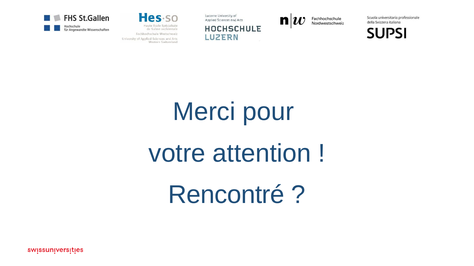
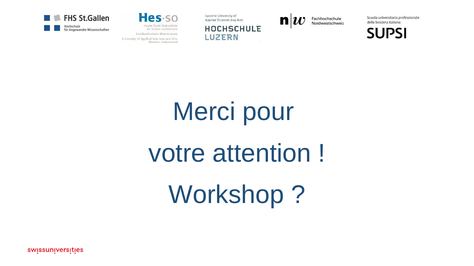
Rencontré: Rencontré -> Workshop
